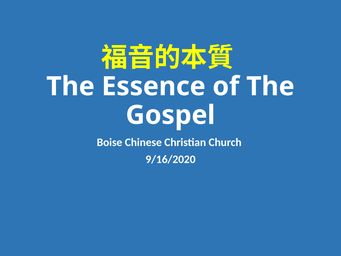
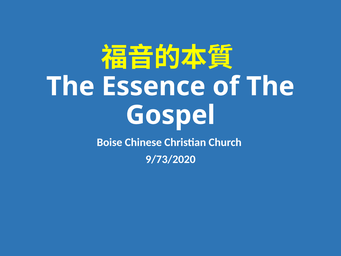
9/16/2020: 9/16/2020 -> 9/73/2020
